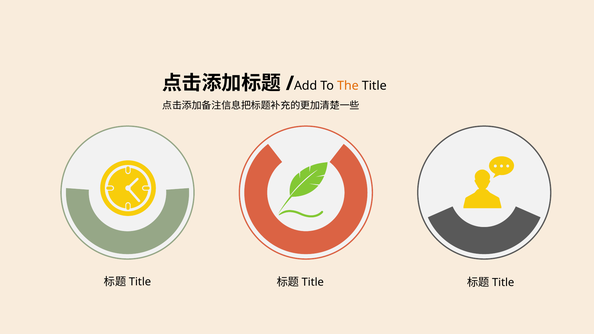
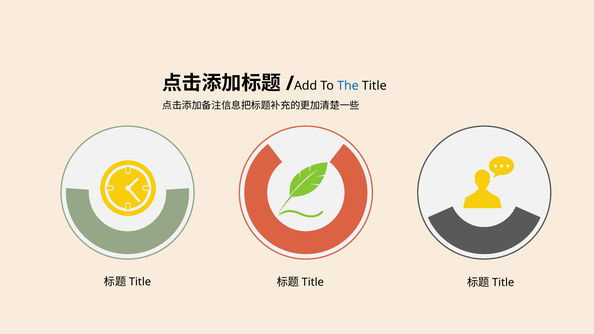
The colour: orange -> blue
